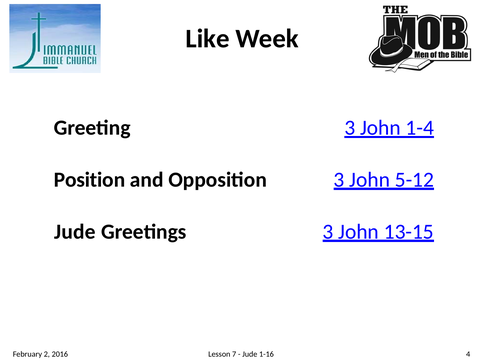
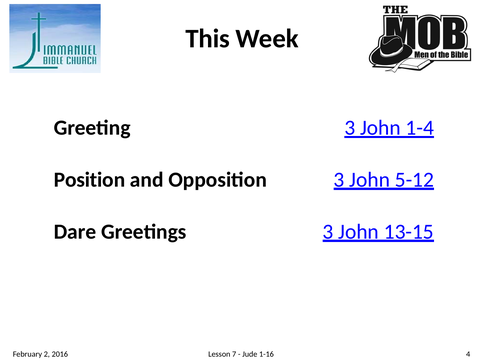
Like: Like -> This
Jude at (75, 232): Jude -> Dare
